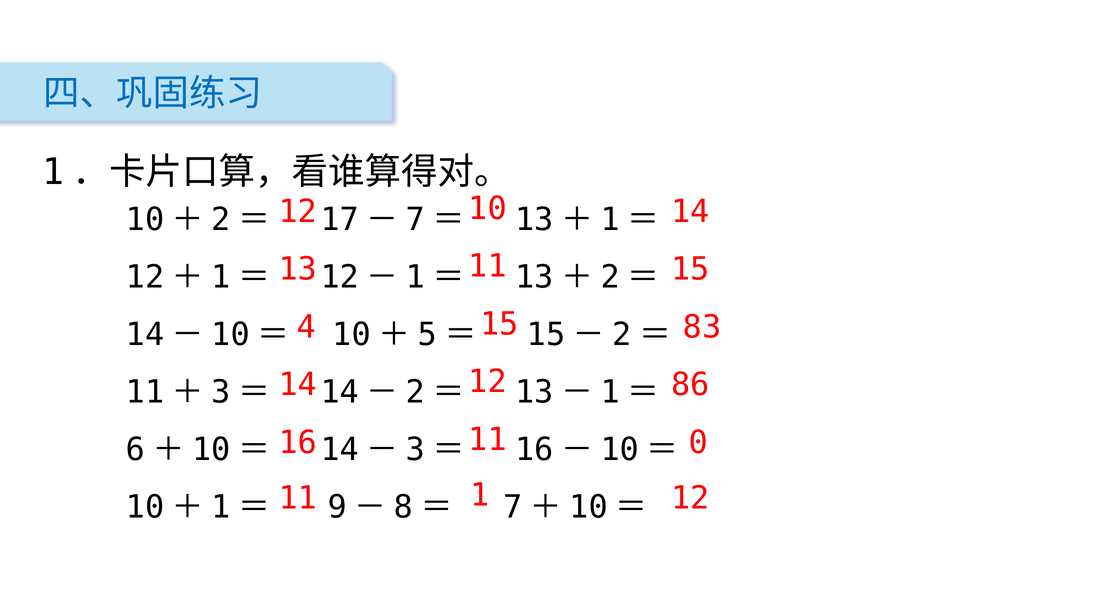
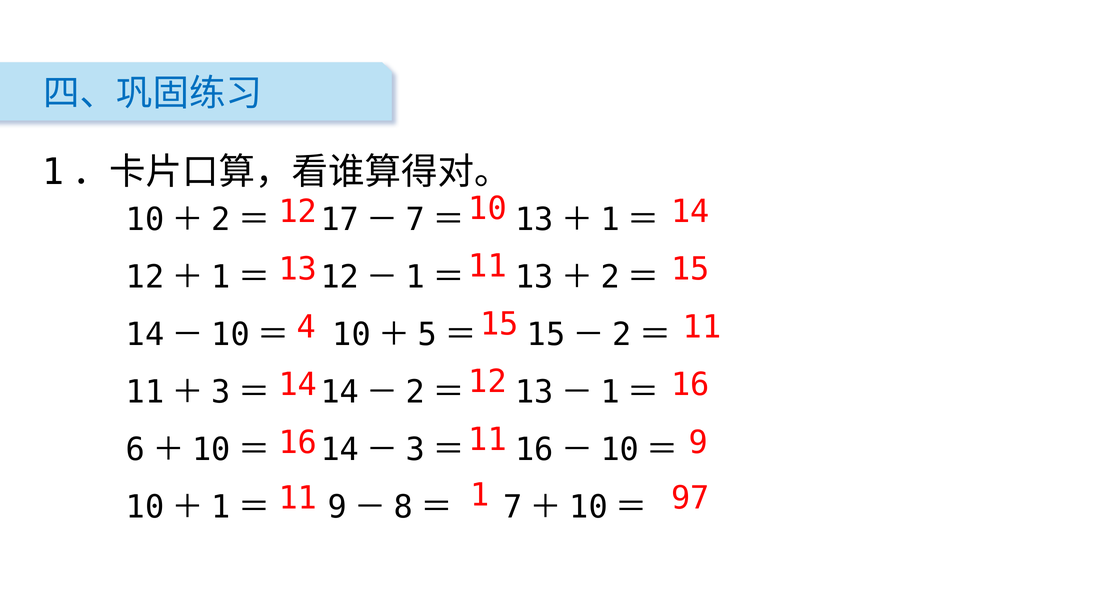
4 83: 83 -> 11
14 86: 86 -> 16
0: 0 -> 9
11 12: 12 -> 97
